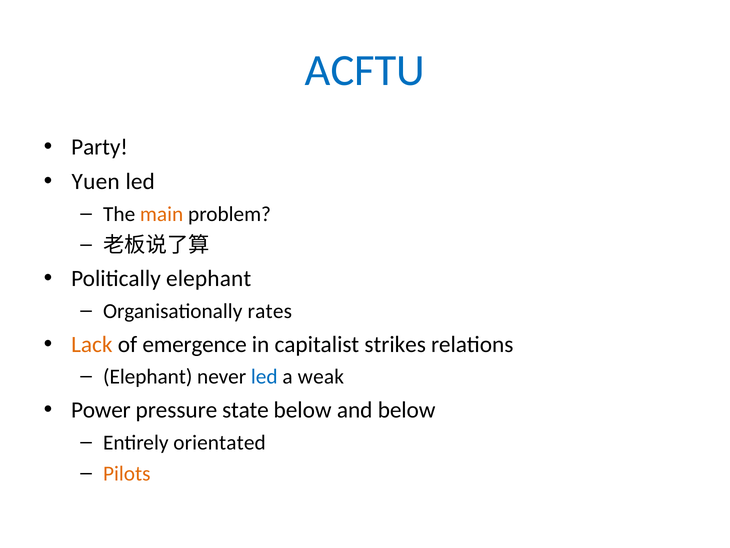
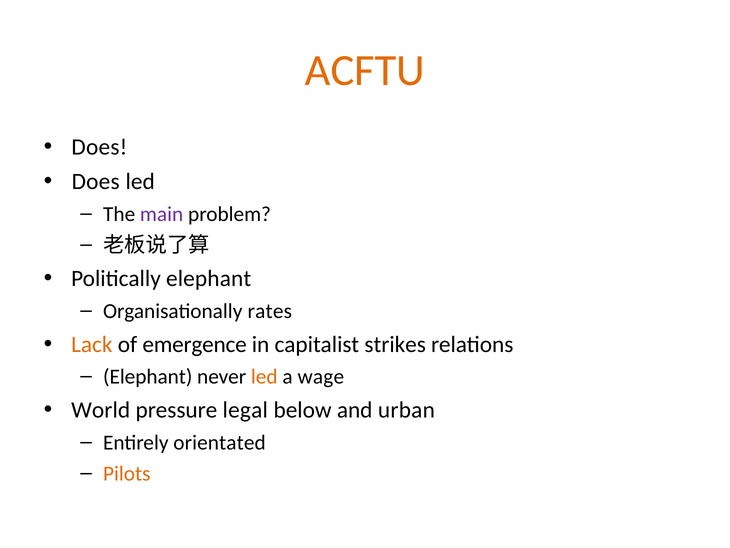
ACFTU colour: blue -> orange
Party at (100, 147): Party -> Does
Yuen at (96, 181): Yuen -> Does
main colour: orange -> purple
led at (264, 376) colour: blue -> orange
weak: weak -> wage
Power: Power -> World
state: state -> legal
and below: below -> urban
